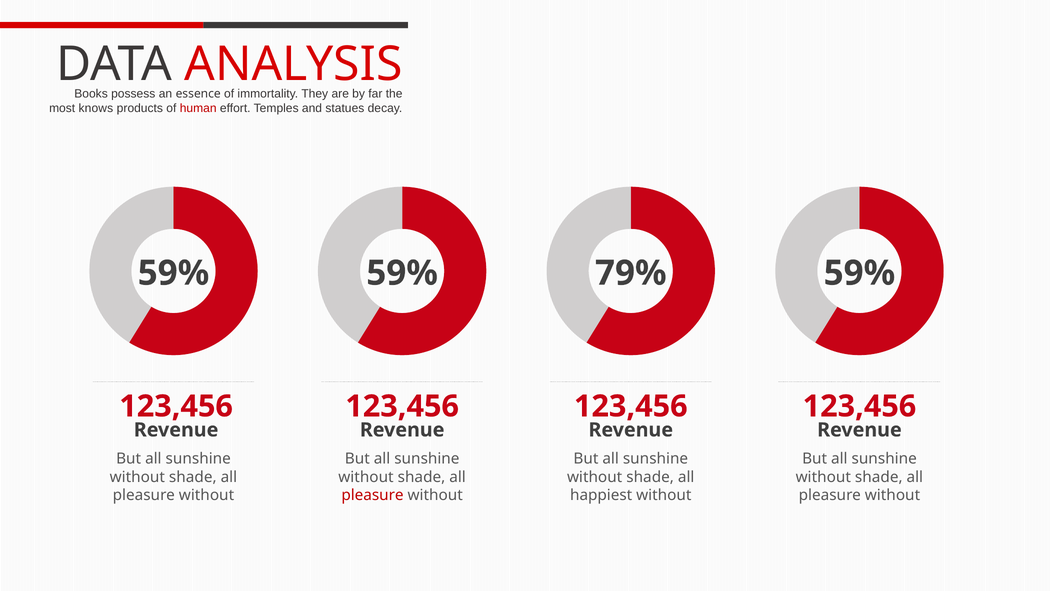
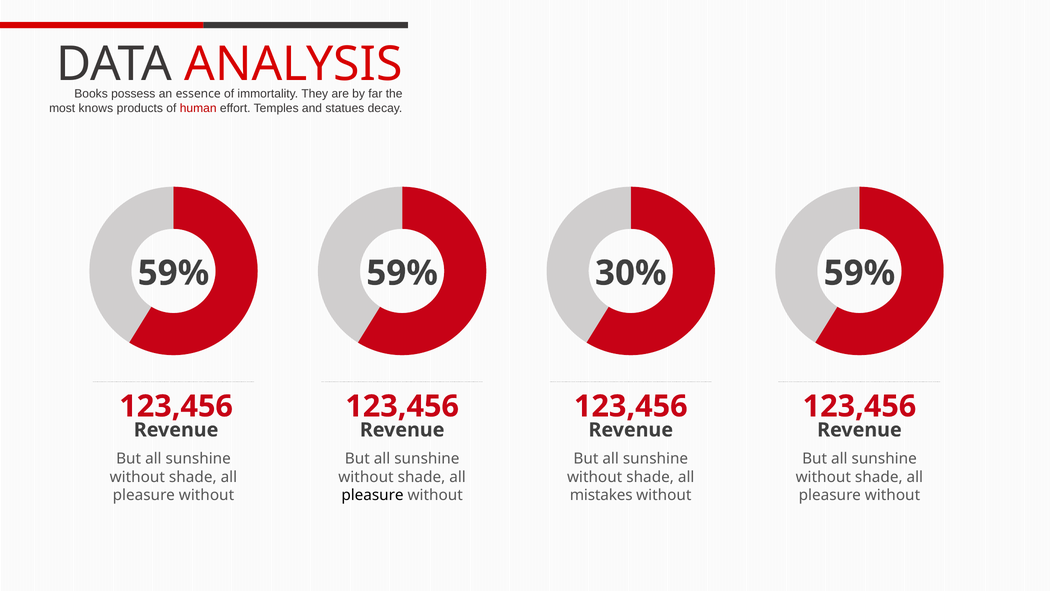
79%: 79% -> 30%
pleasure at (372, 495) colour: red -> black
happiest: happiest -> mistakes
